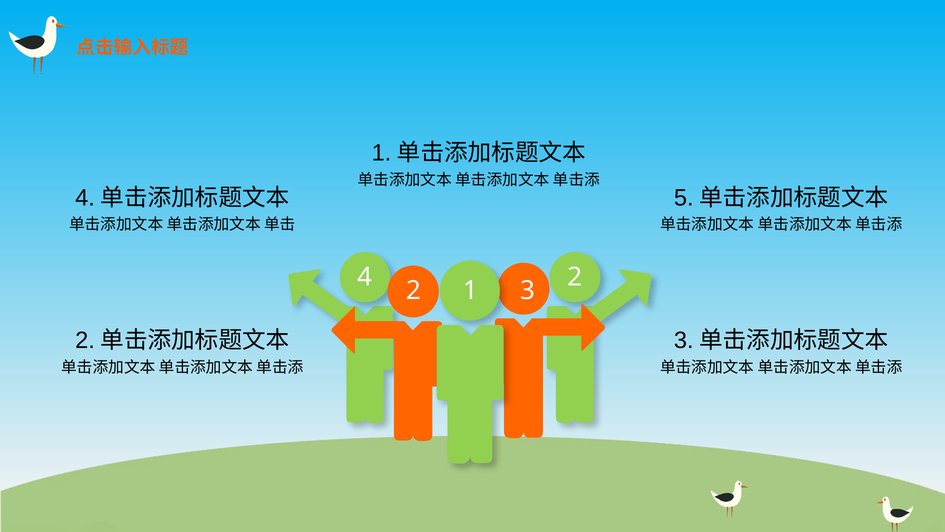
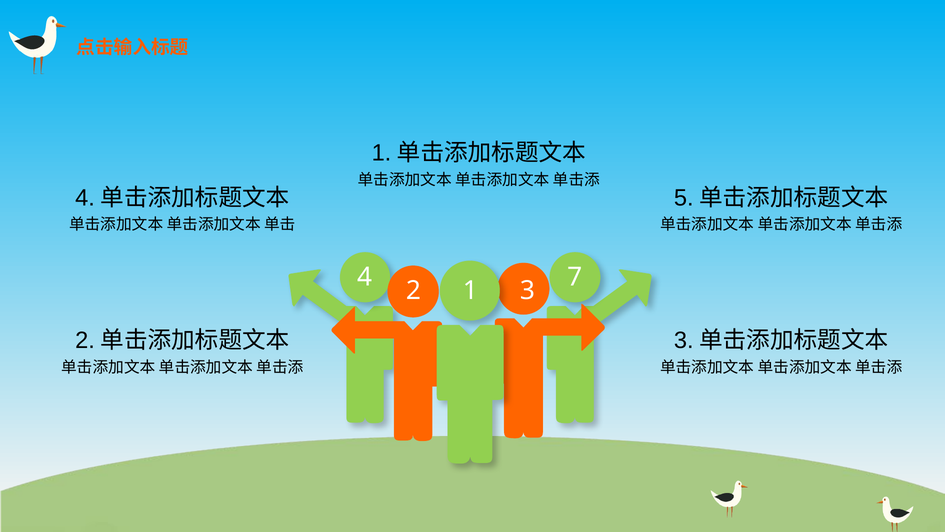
4 2: 2 -> 7
